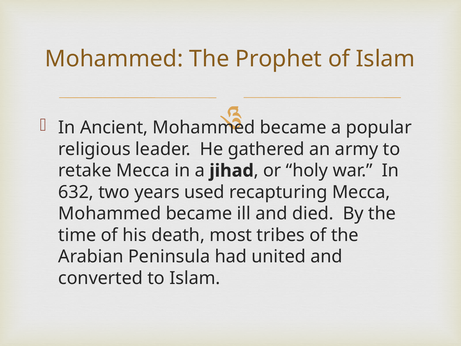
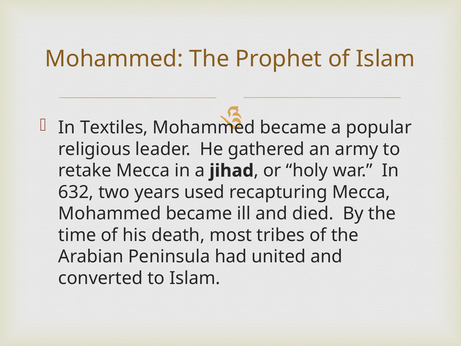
Ancient: Ancient -> Textiles
